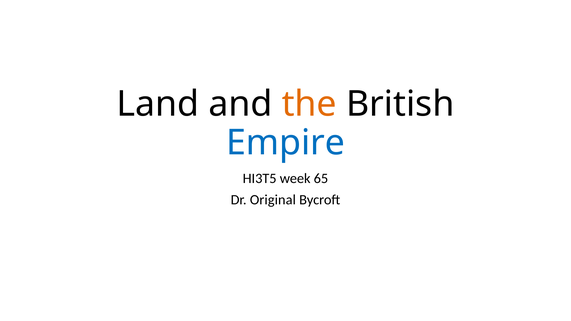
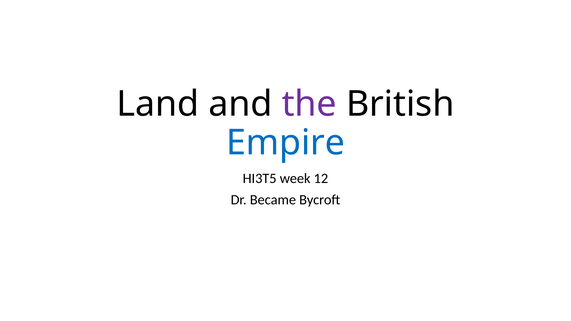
the colour: orange -> purple
65: 65 -> 12
Original: Original -> Became
